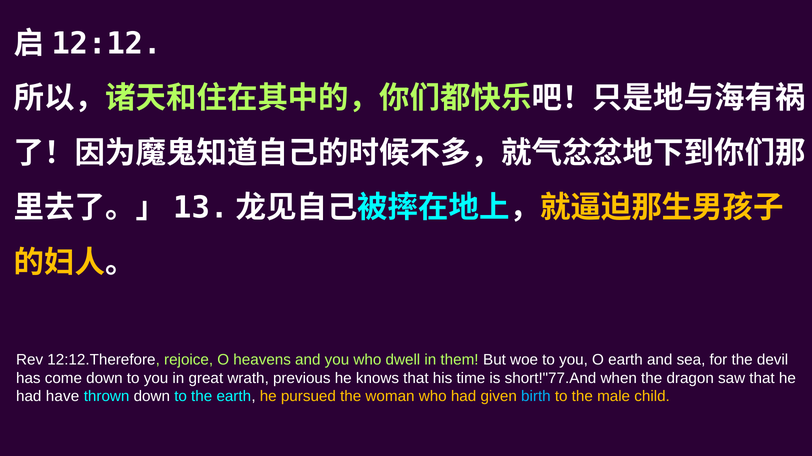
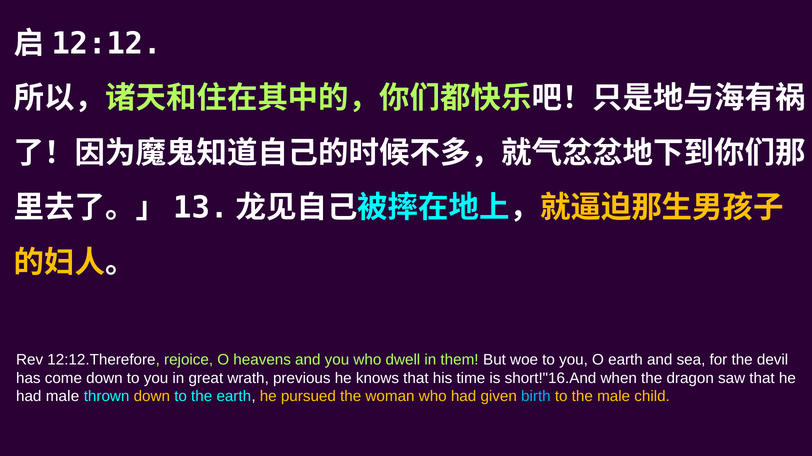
short!"77.And: short!"77.And -> short!"16.And
had have: have -> male
down at (152, 397) colour: white -> yellow
